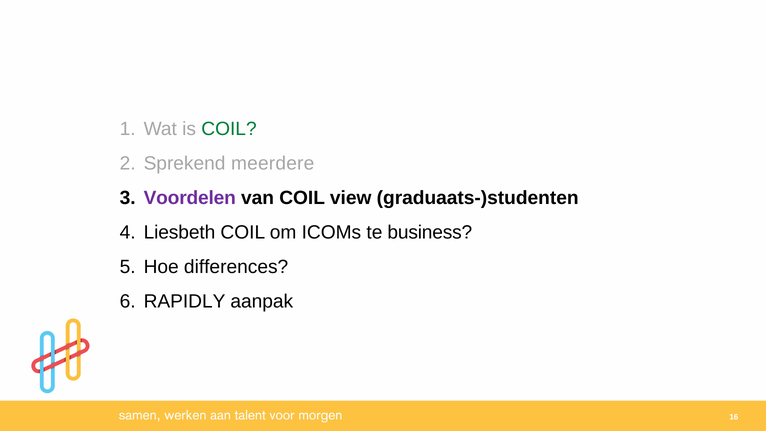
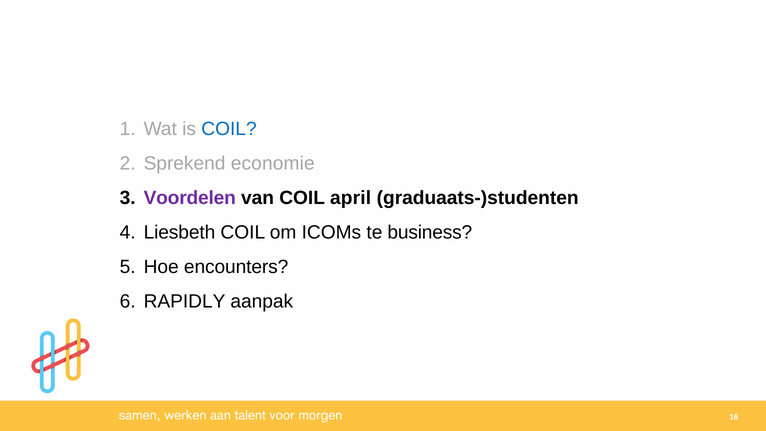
COIL at (229, 129) colour: green -> blue
meerdere: meerdere -> economie
view: view -> april
differences: differences -> encounters
